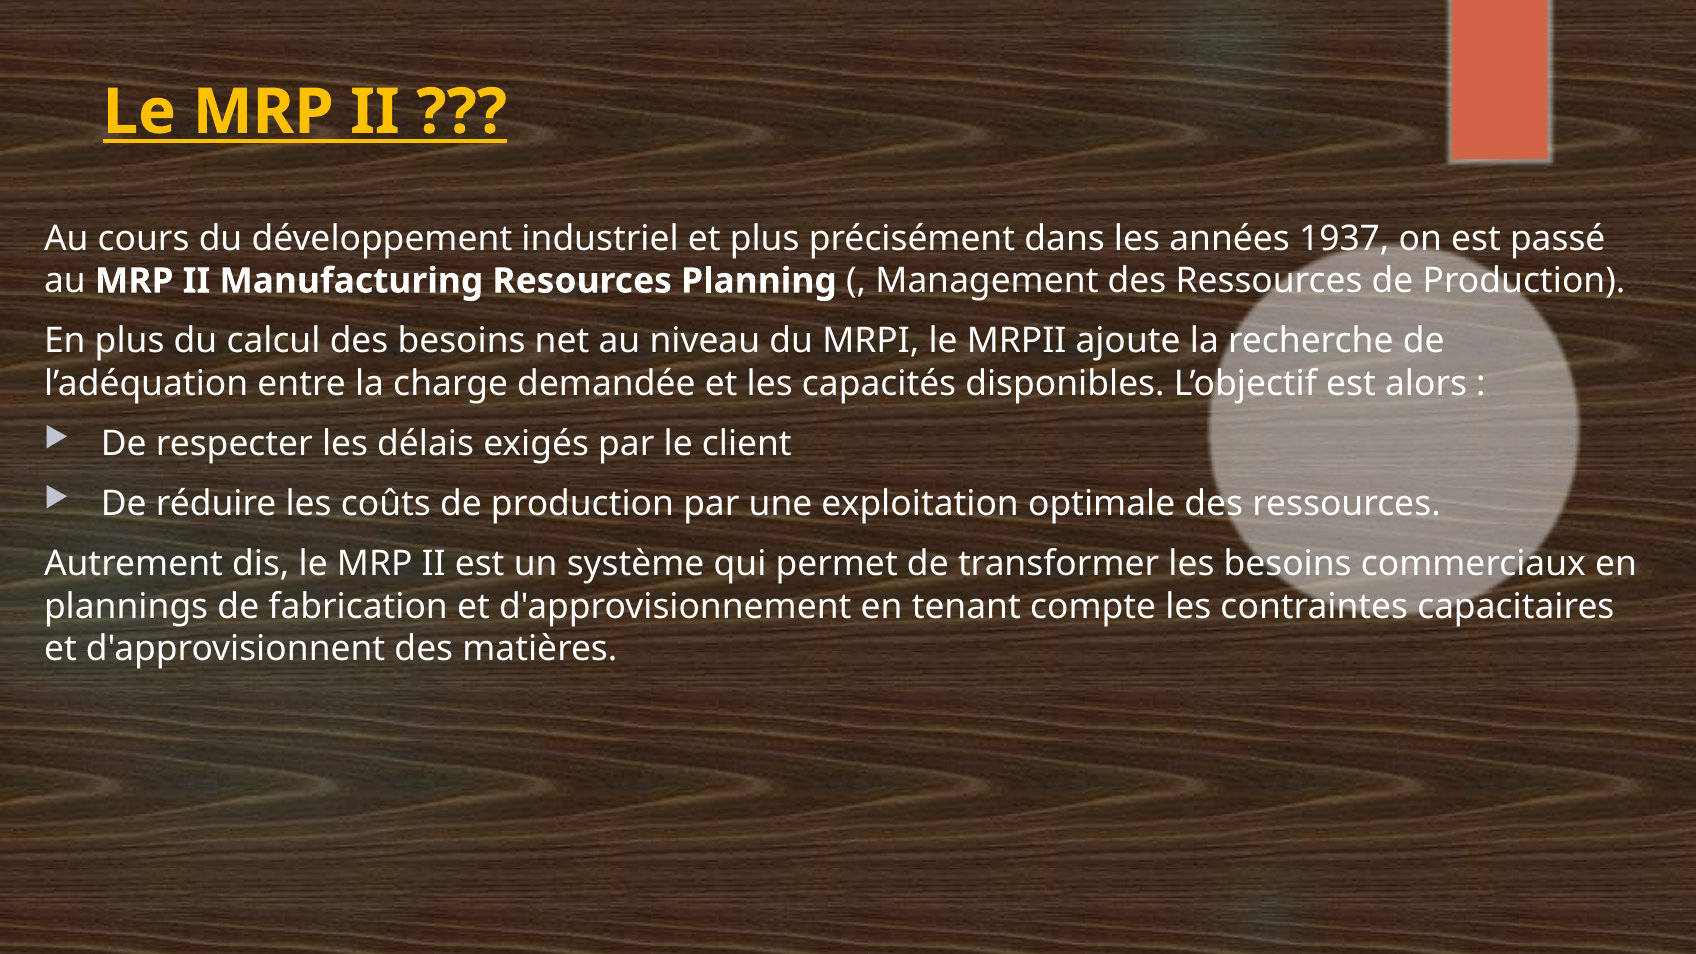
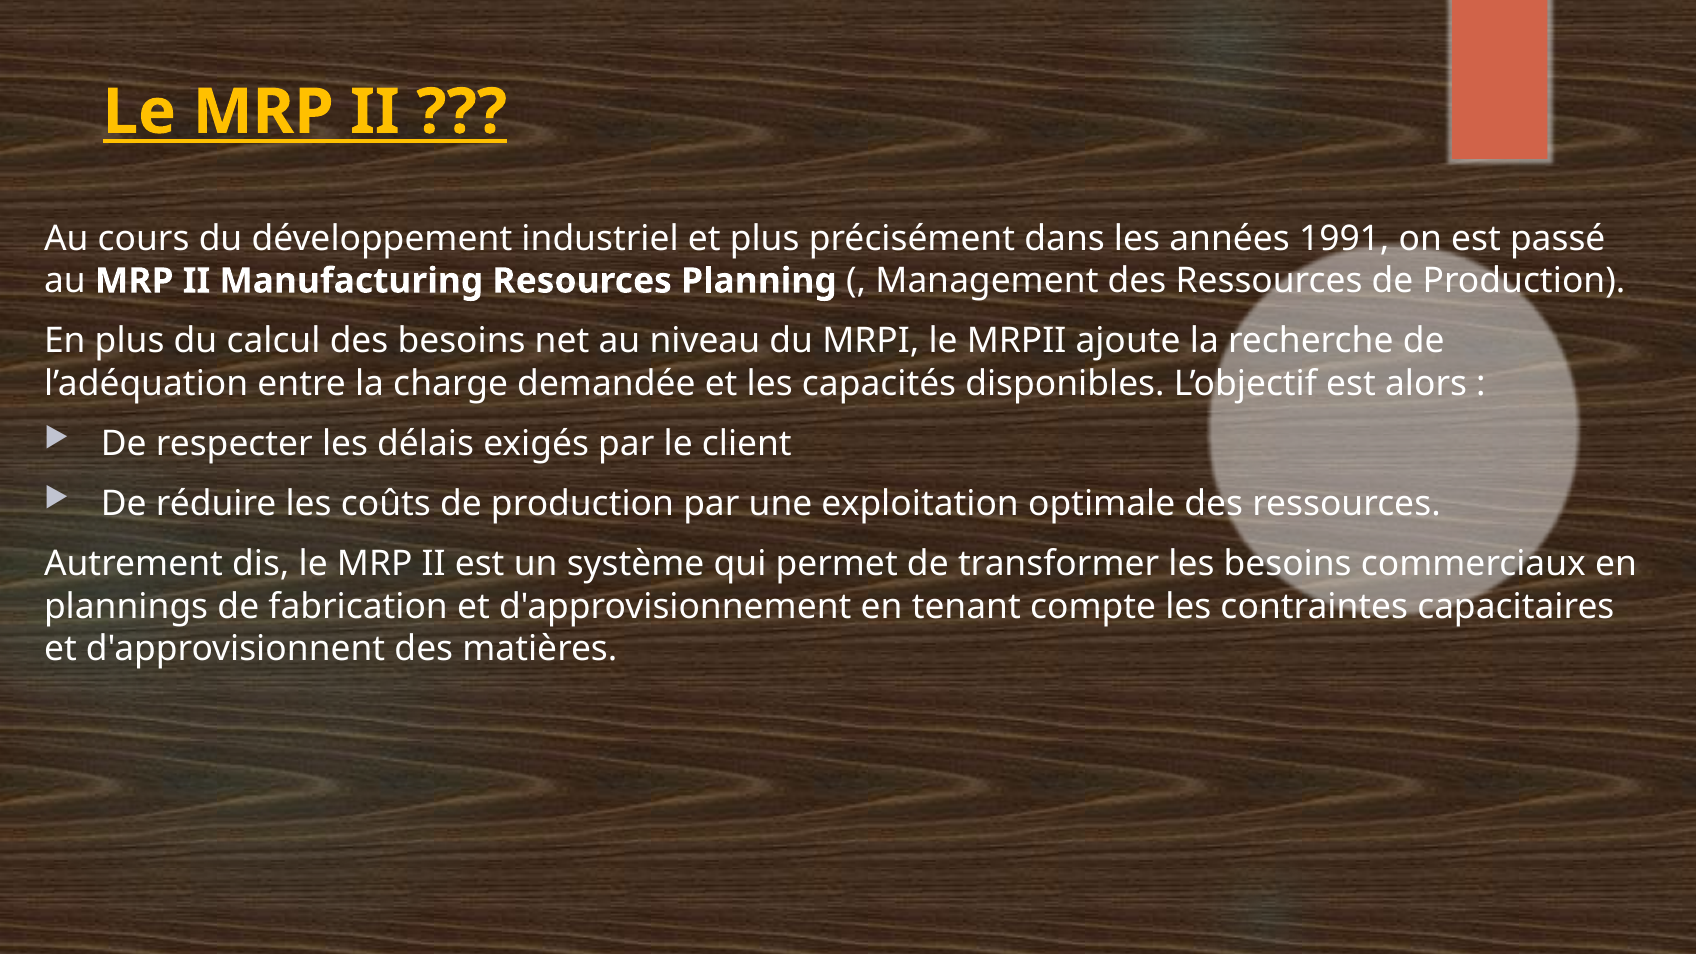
1937: 1937 -> 1991
